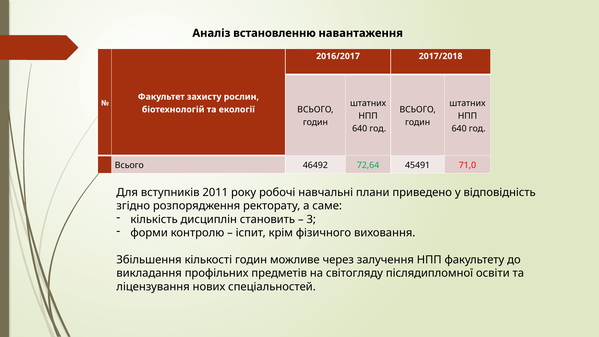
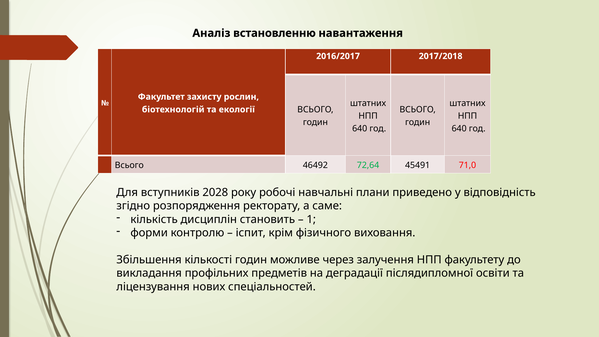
2011: 2011 -> 2028
3: 3 -> 1
світогляду: світогляду -> деградації
